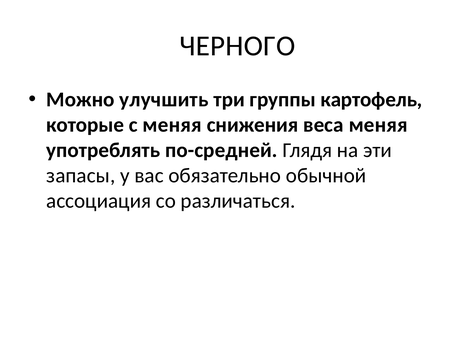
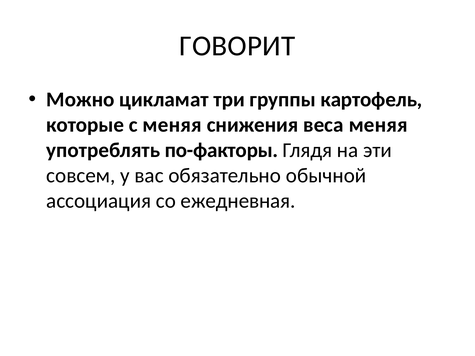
ЧЕРНОГО: ЧЕРНОГО -> ГОВОРИТ
улучшить: улучшить -> цикламат
по-средней: по-средней -> по-факторы
запасы: запасы -> совсем
различаться: различаться -> ежедневная
